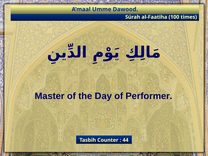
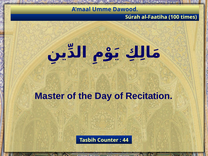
Performer: Performer -> Recitation
